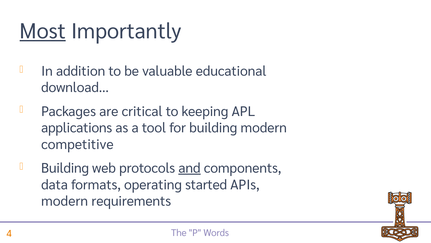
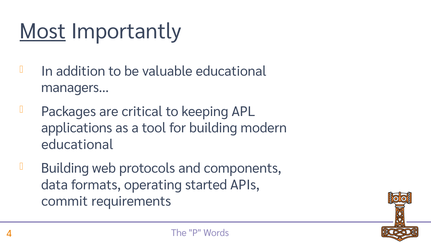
download…: download… -> managers…
competitive at (77, 144): competitive -> educational
and underline: present -> none
modern at (65, 201): modern -> commit
